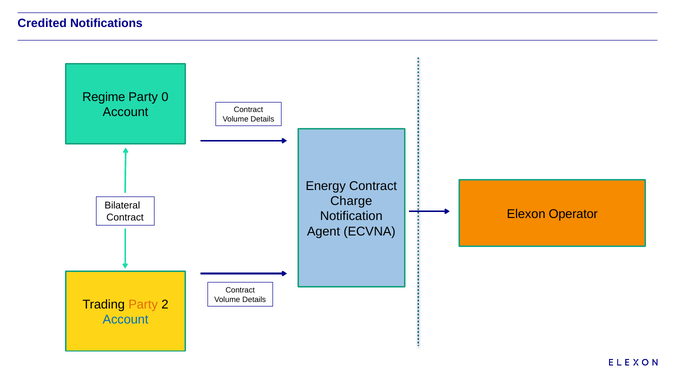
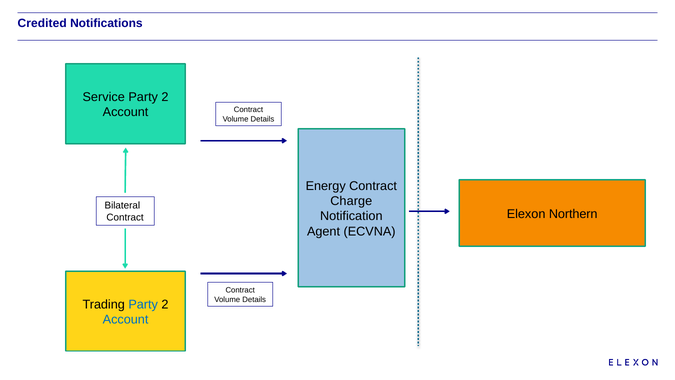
Regime: Regime -> Service
0 at (165, 97): 0 -> 2
Operator: Operator -> Northern
Party at (143, 304) colour: orange -> blue
